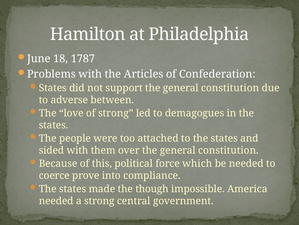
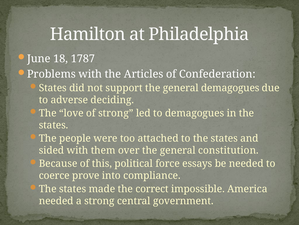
support the general constitution: constitution -> demagogues
between: between -> deciding
which: which -> essays
though: though -> correct
